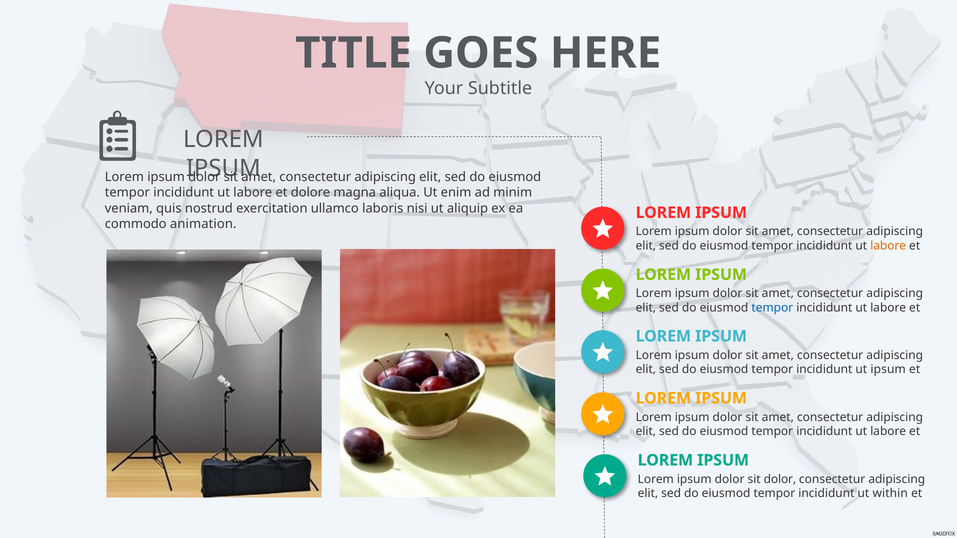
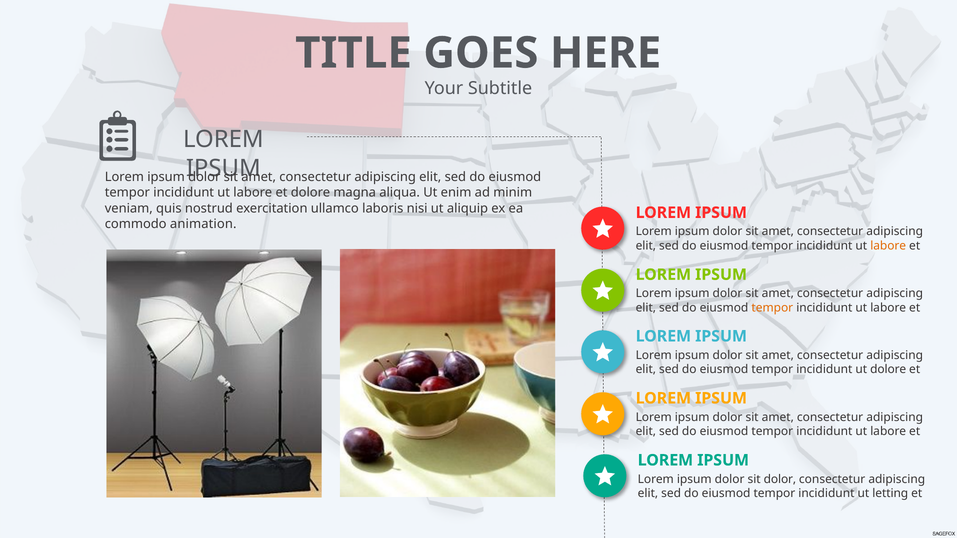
tempor at (772, 308) colour: blue -> orange
ut ipsum: ipsum -> dolore
within: within -> letting
